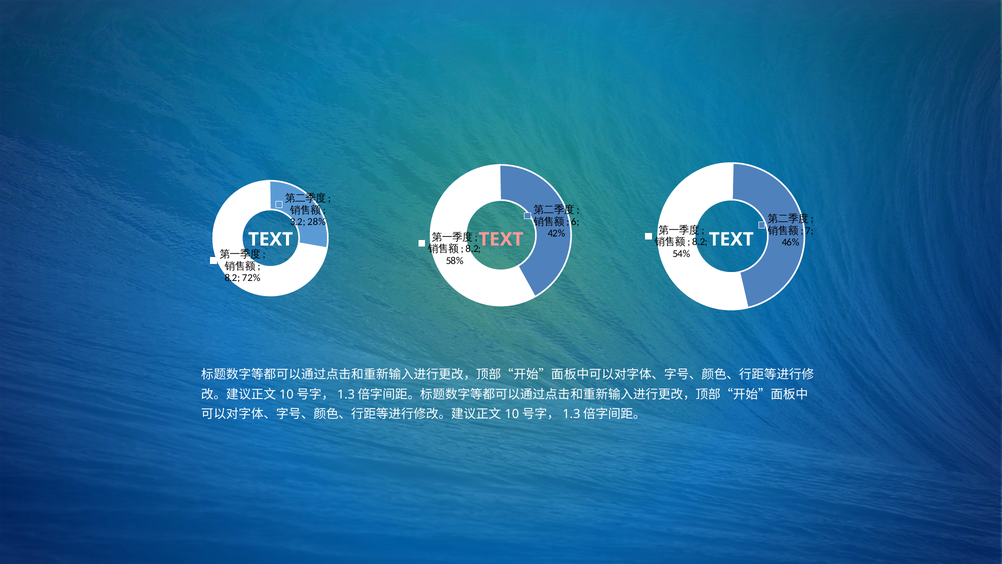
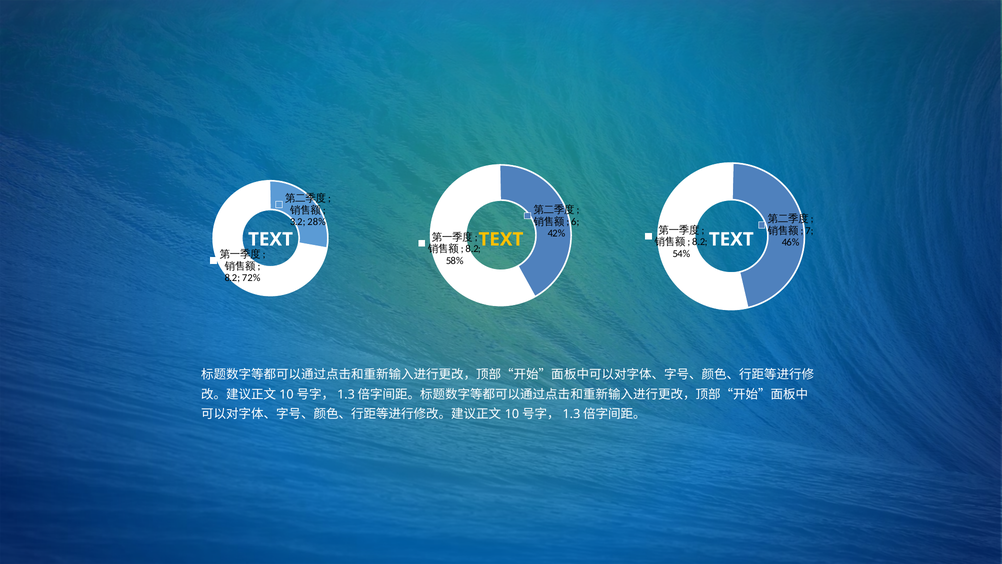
TEXT at (501, 239) colour: pink -> yellow
